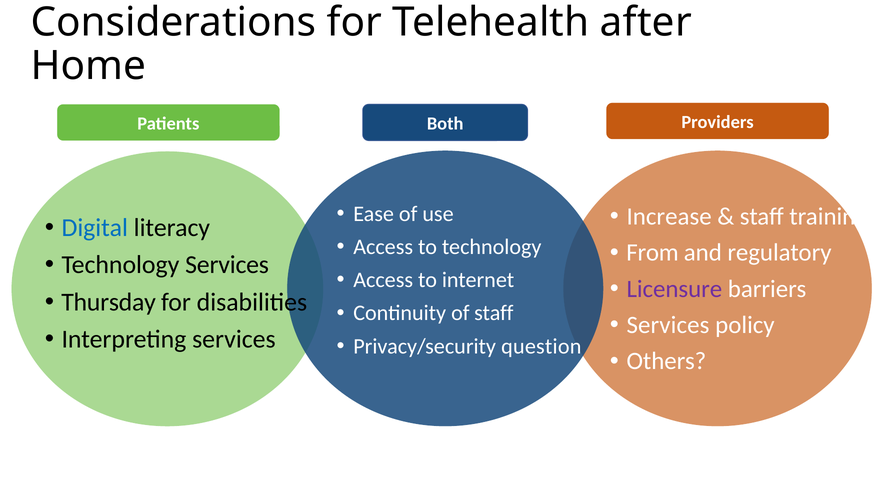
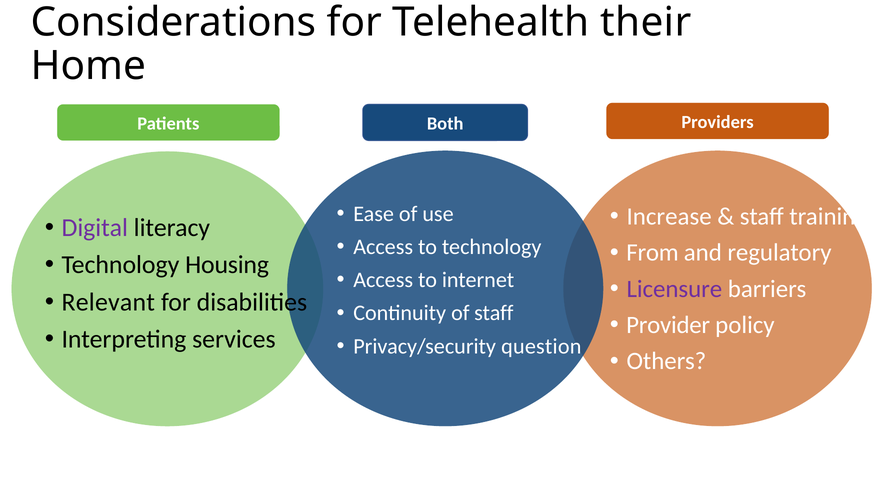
after: after -> their
Digital colour: blue -> purple
Technology Services: Services -> Housing
Thursday: Thursday -> Relevant
Services at (668, 325): Services -> Provider
